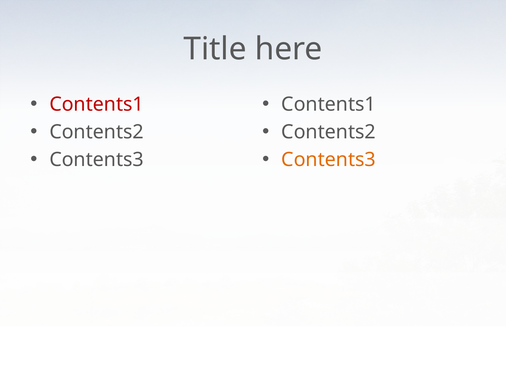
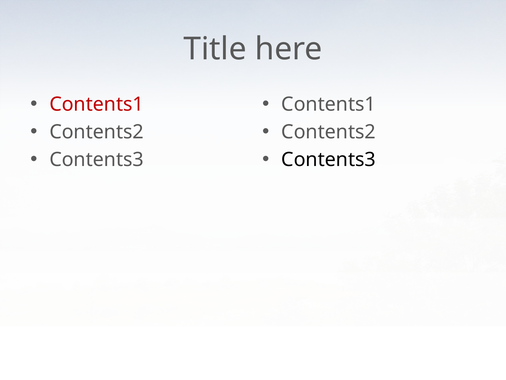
Contents3 at (329, 159) colour: orange -> black
